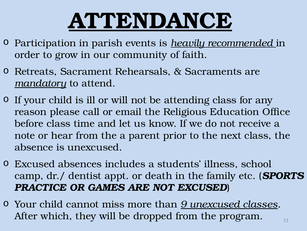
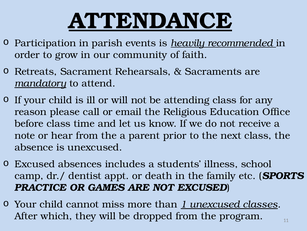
9: 9 -> 1
